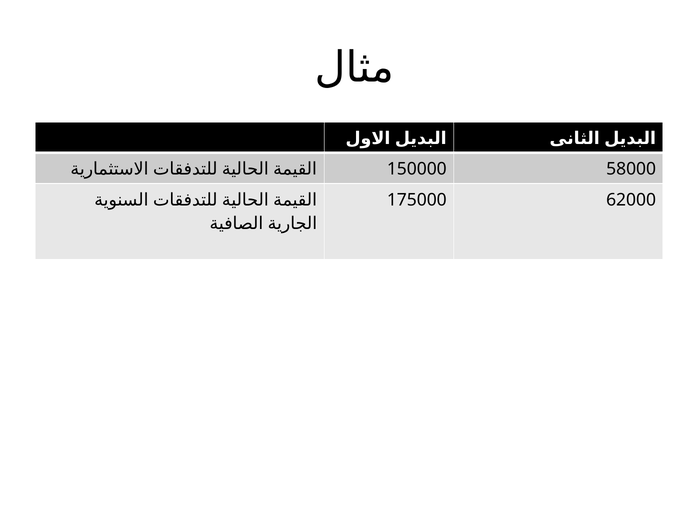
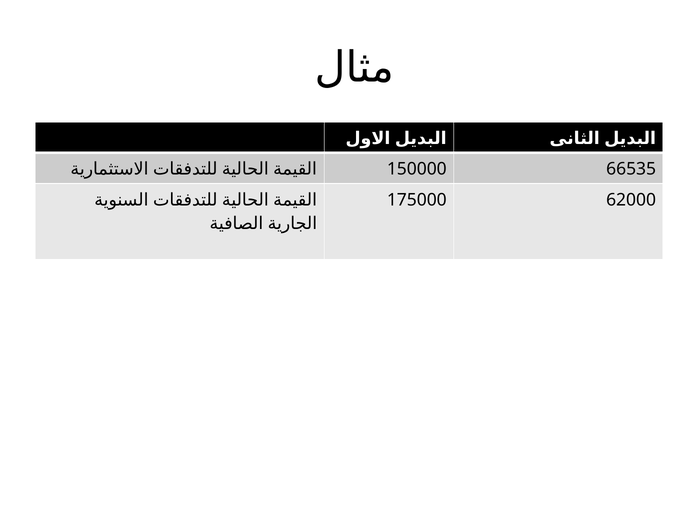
58000: 58000 -> 66535
